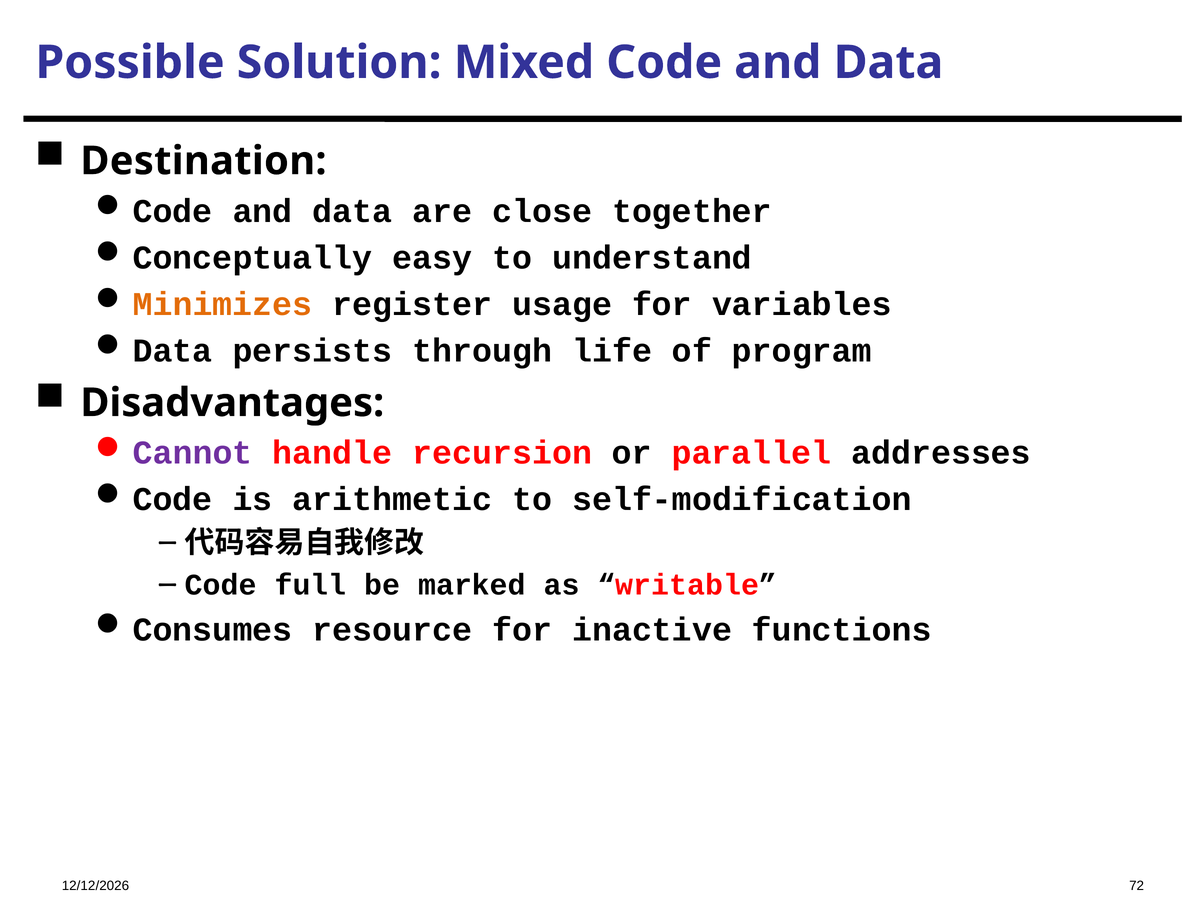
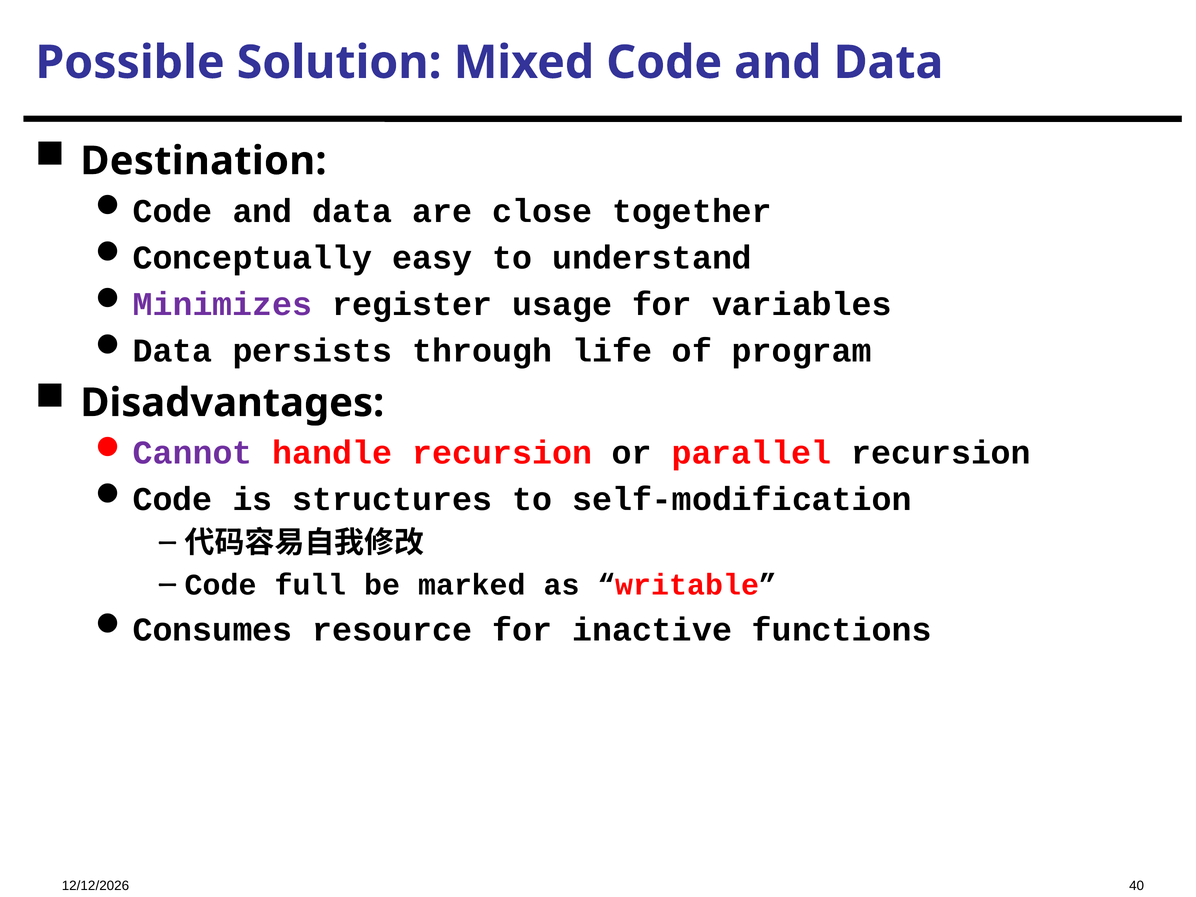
Minimizes colour: orange -> purple
parallel addresses: addresses -> recursion
arithmetic: arithmetic -> structures
72: 72 -> 40
